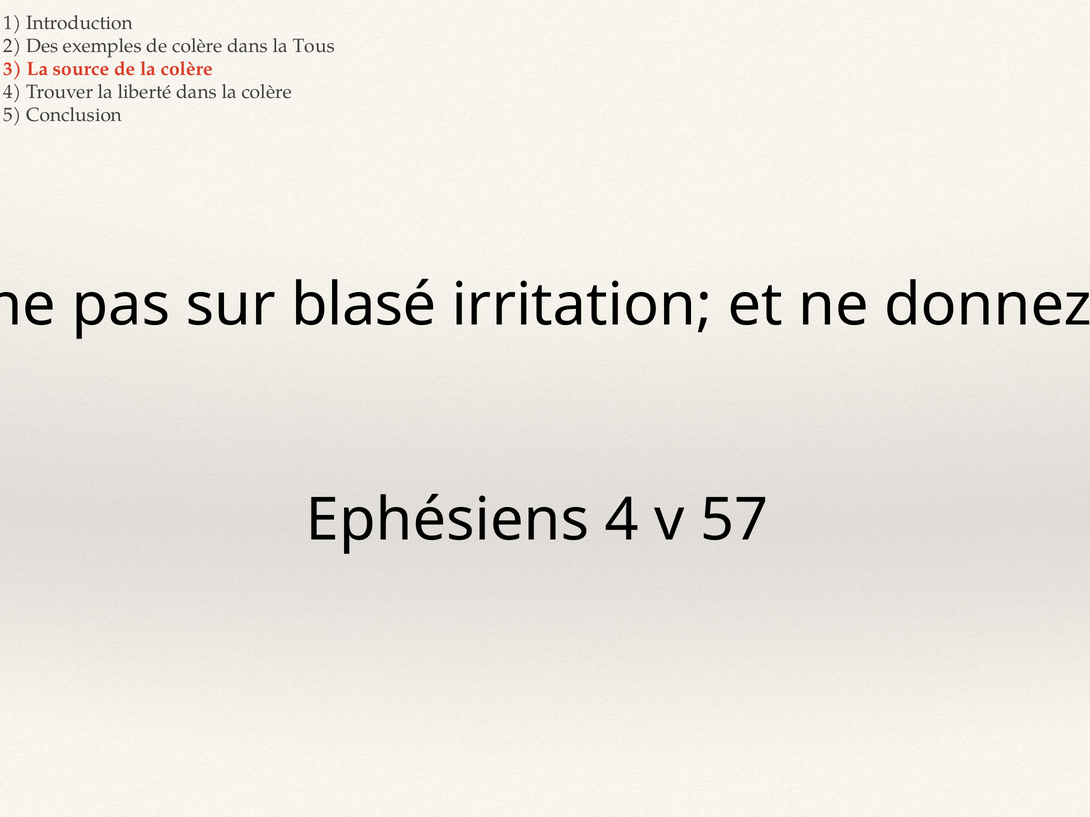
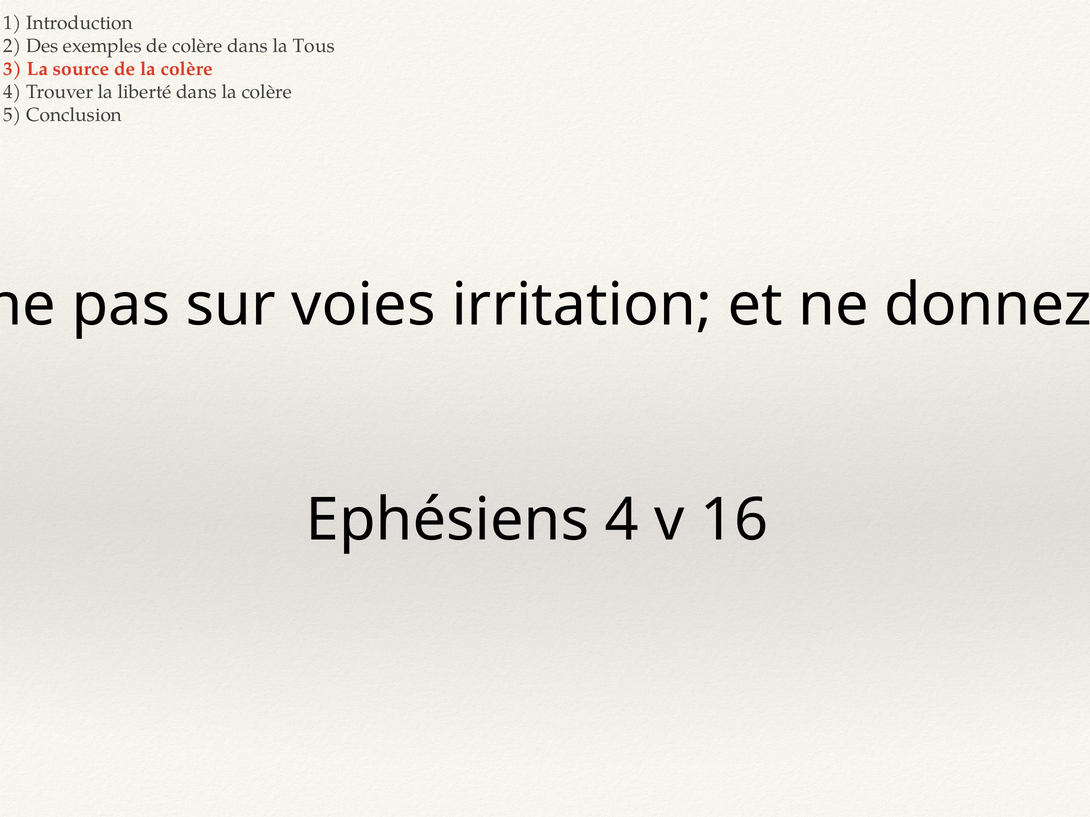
blasé: blasé -> voies
57: 57 -> 16
